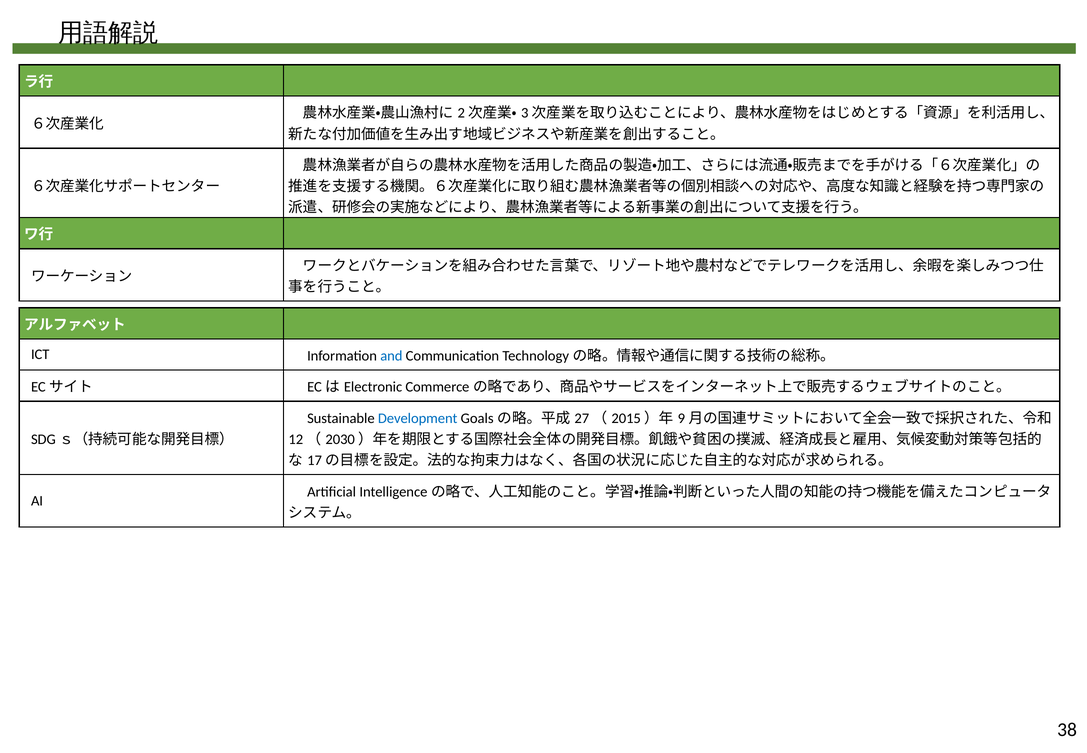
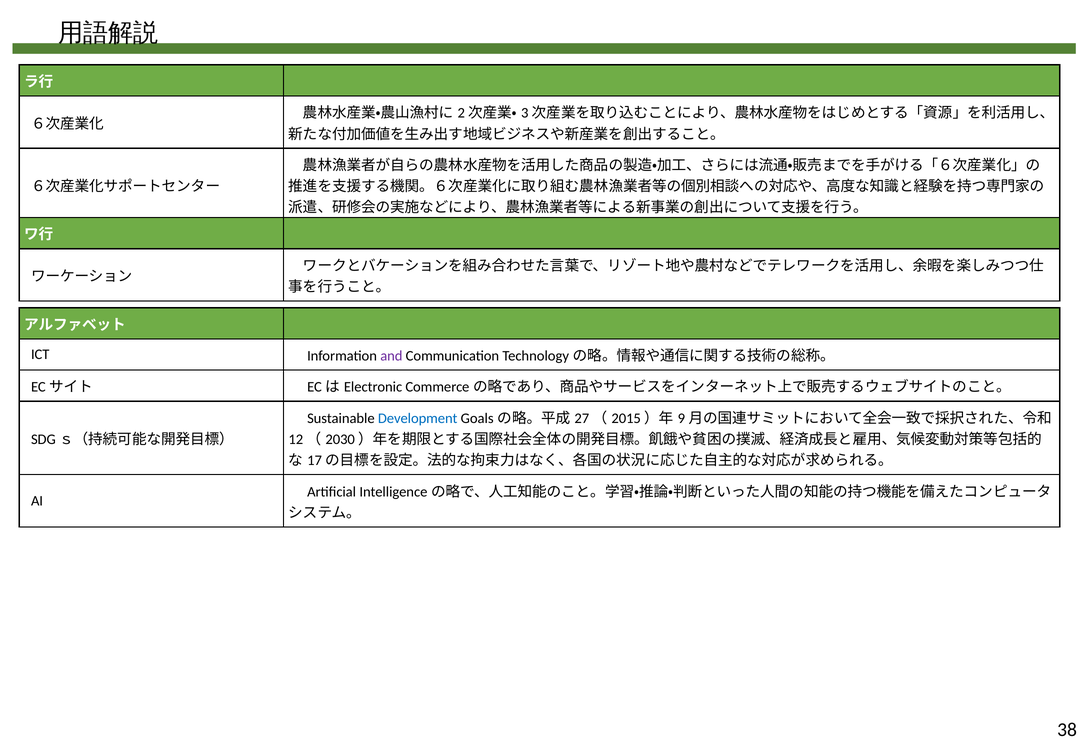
and colour: blue -> purple
